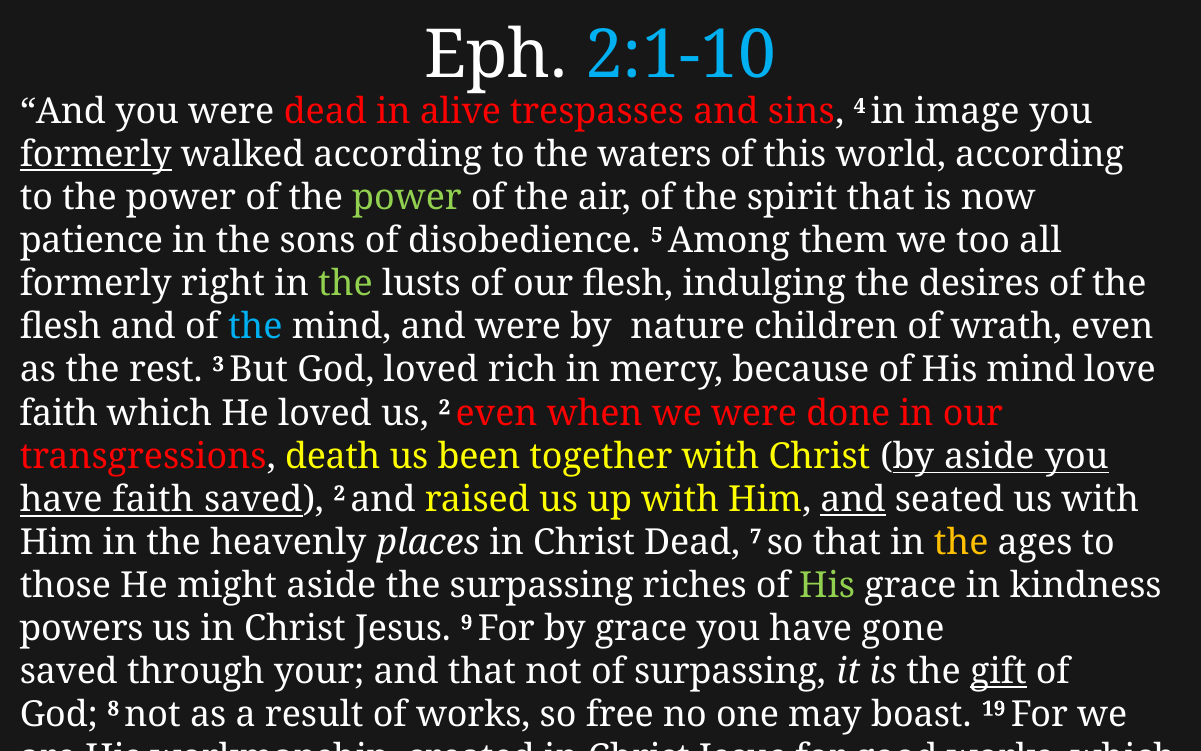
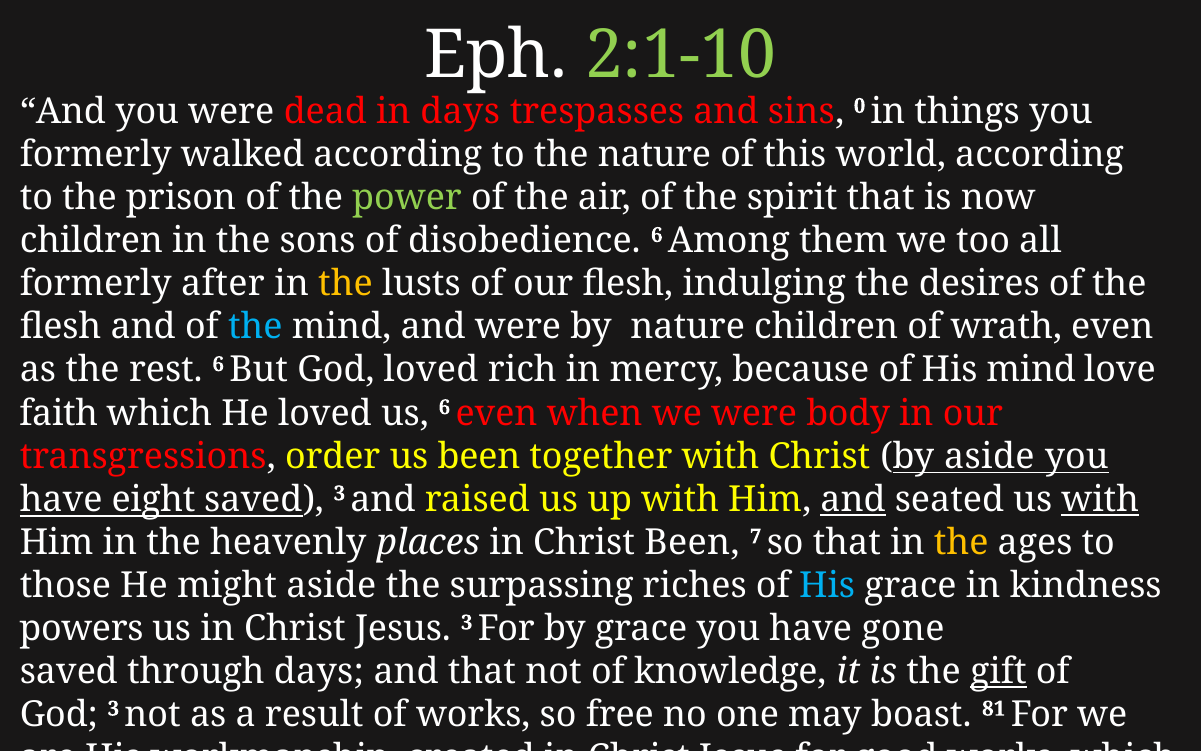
2:1-10 colour: light blue -> light green
in alive: alive -> days
4: 4 -> 0
image: image -> things
formerly at (96, 155) underline: present -> none
the waters: waters -> nature
to the power: power -> prison
patience at (91, 241): patience -> children
disobedience 5: 5 -> 6
right: right -> after
the at (346, 284) colour: light green -> yellow
rest 3: 3 -> 6
us 2: 2 -> 6
done: done -> body
death: death -> order
have faith: faith -> eight
saved 2: 2 -> 3
with at (1100, 499) underline: none -> present
Christ Dead: Dead -> Been
His at (827, 585) colour: light green -> light blue
Jesus 9: 9 -> 3
through your: your -> days
of surpassing: surpassing -> knowledge
God 8: 8 -> 3
19: 19 -> 81
